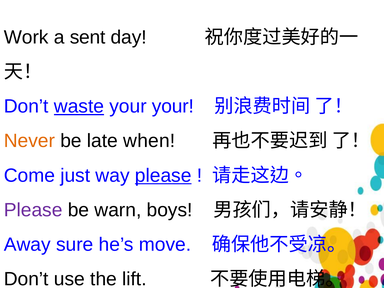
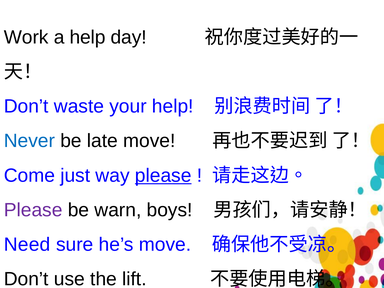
a sent: sent -> help
waste underline: present -> none
your your: your -> help
Never colour: orange -> blue
late when: when -> move
Away: Away -> Need
